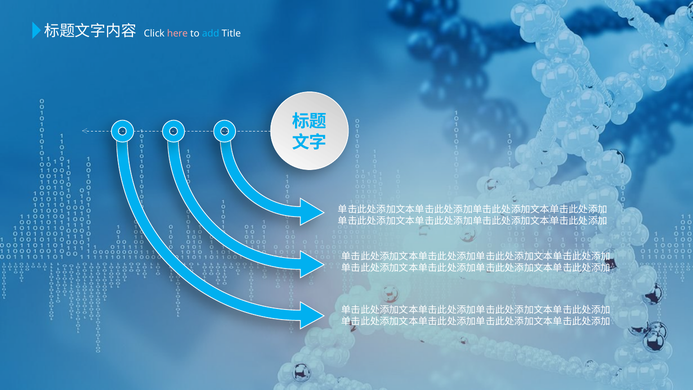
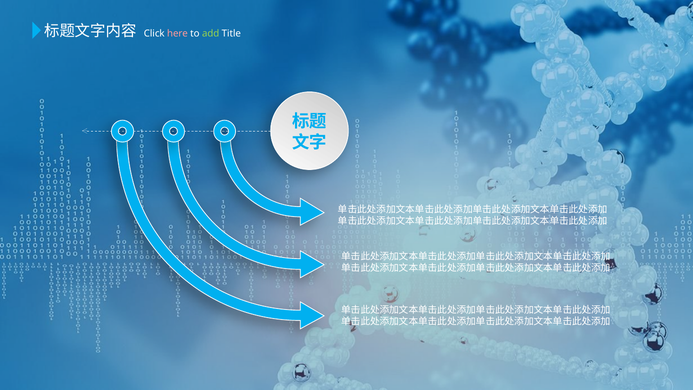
add colour: light blue -> light green
